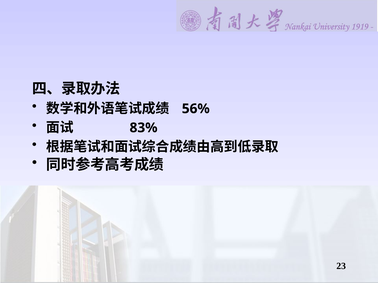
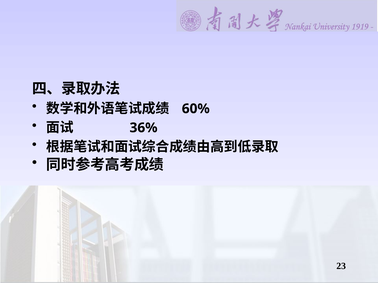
56%: 56% -> 60%
83%: 83% -> 36%
